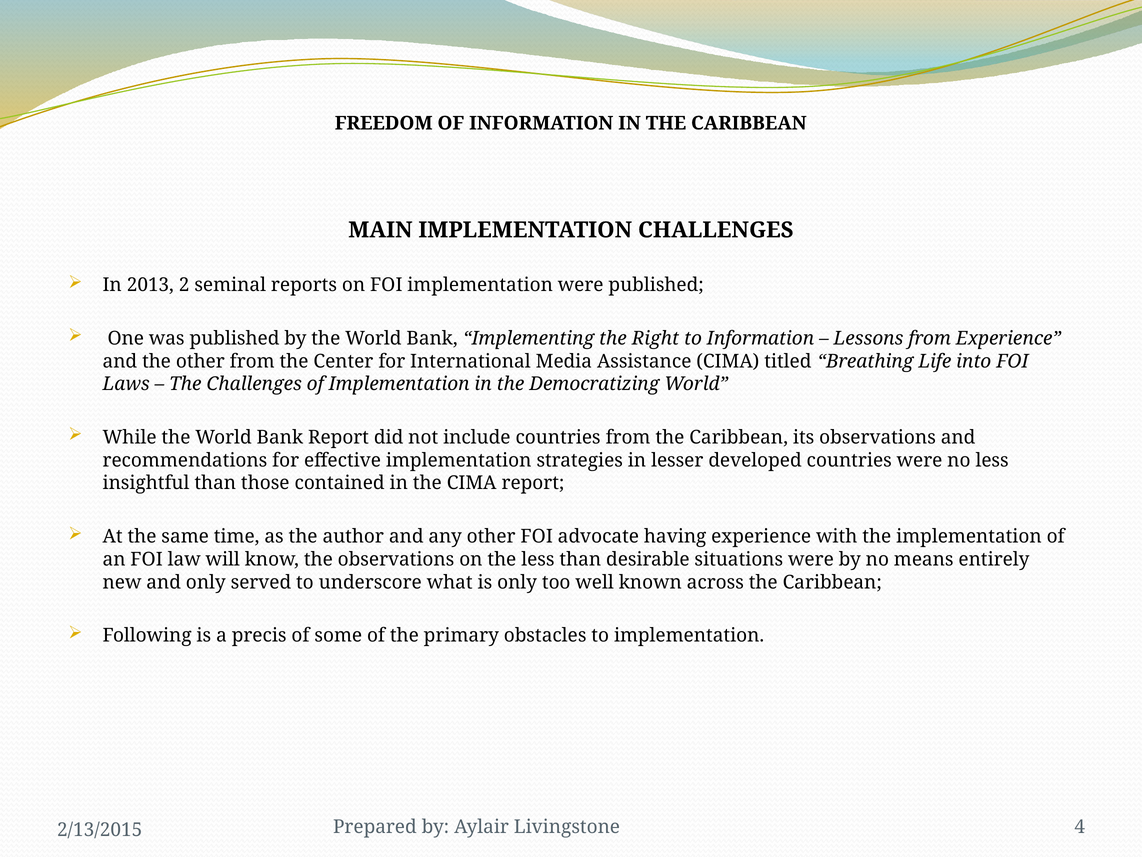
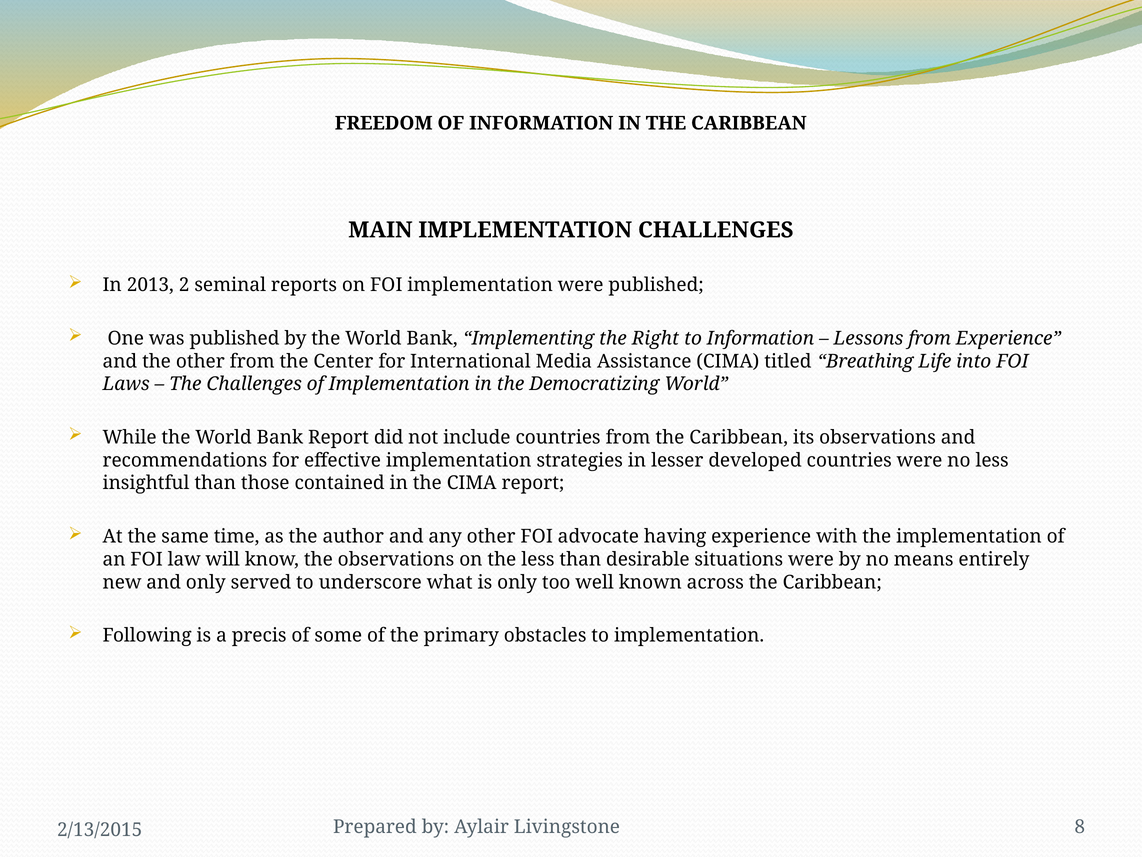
4: 4 -> 8
